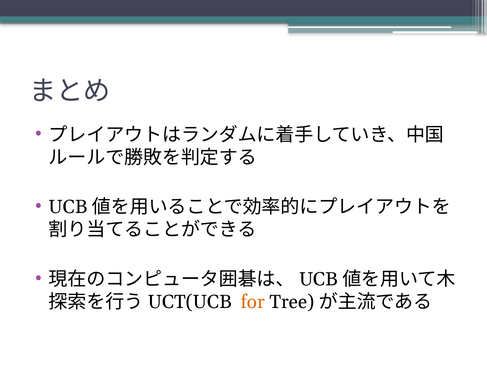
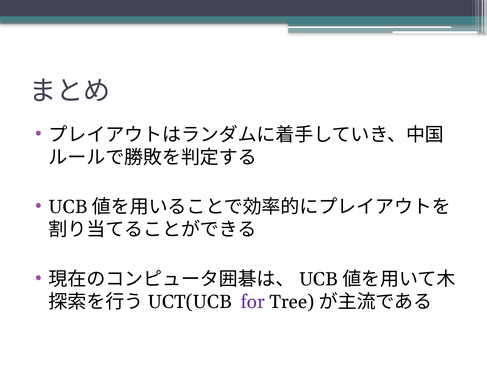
for colour: orange -> purple
